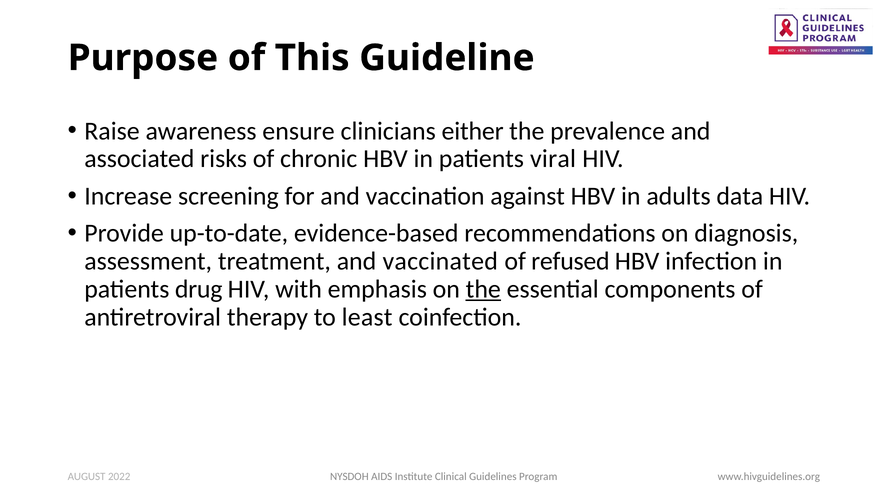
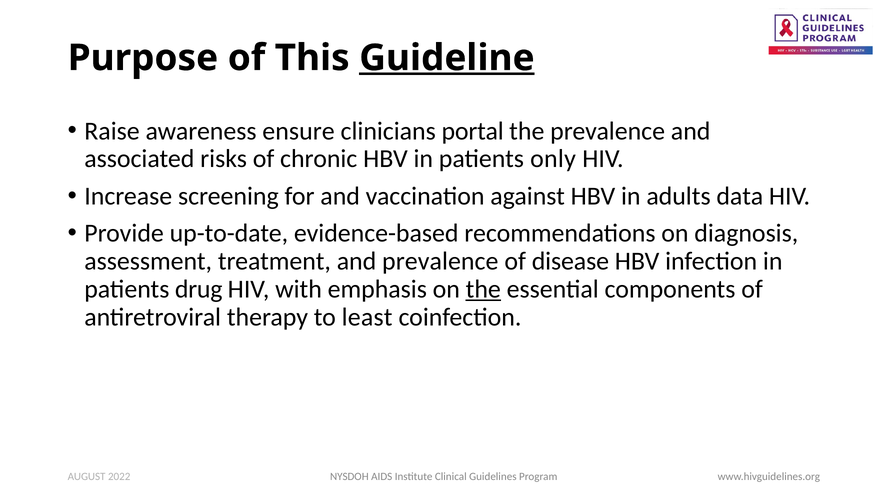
Guideline underline: none -> present
either: either -> portal
viral: viral -> only
and vaccinated: vaccinated -> prevalence
refused: refused -> disease
